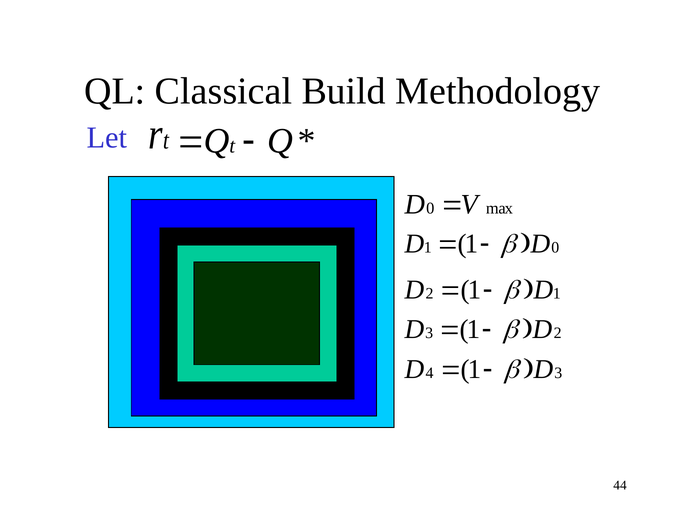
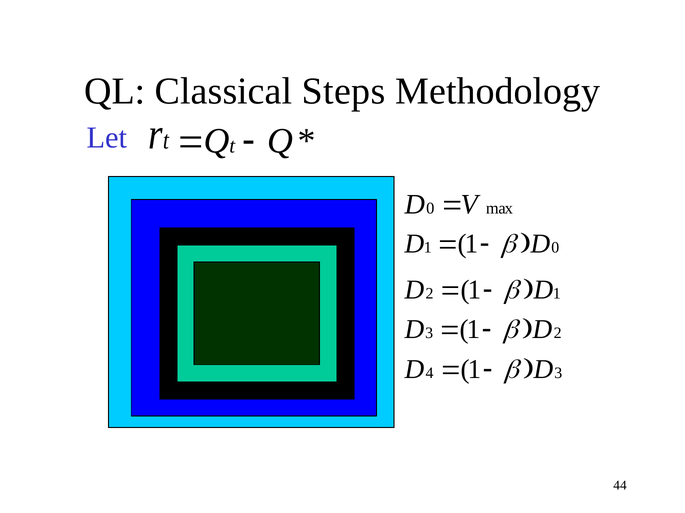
Build: Build -> Steps
